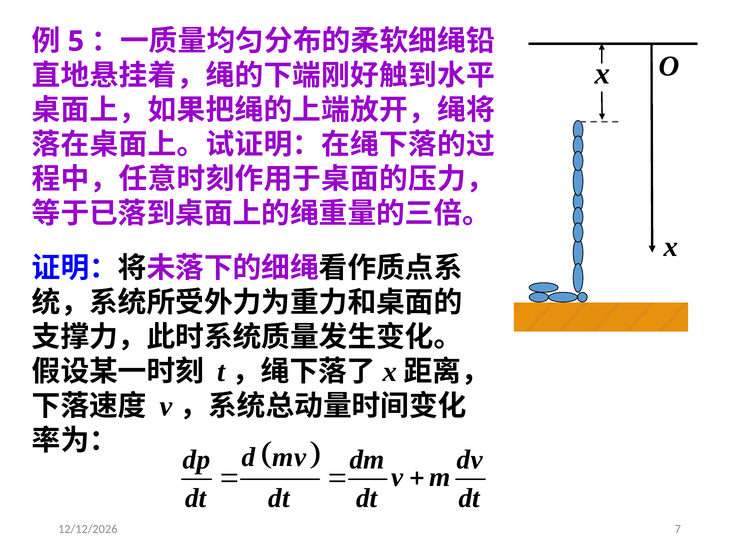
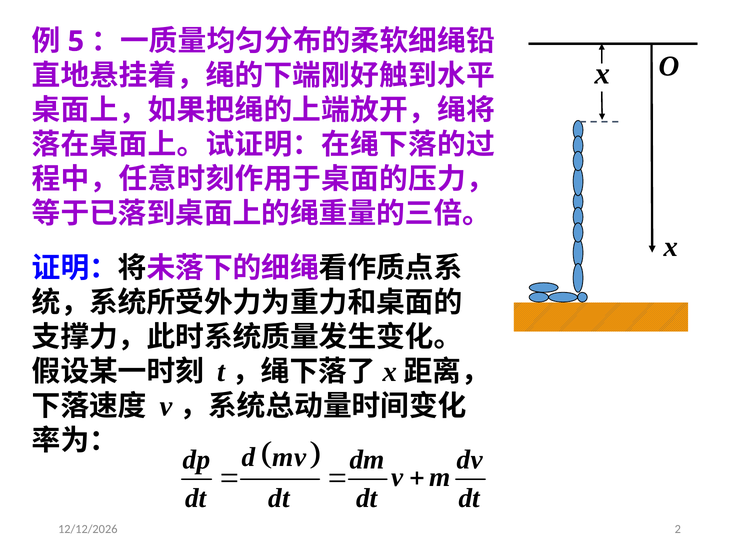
7: 7 -> 2
